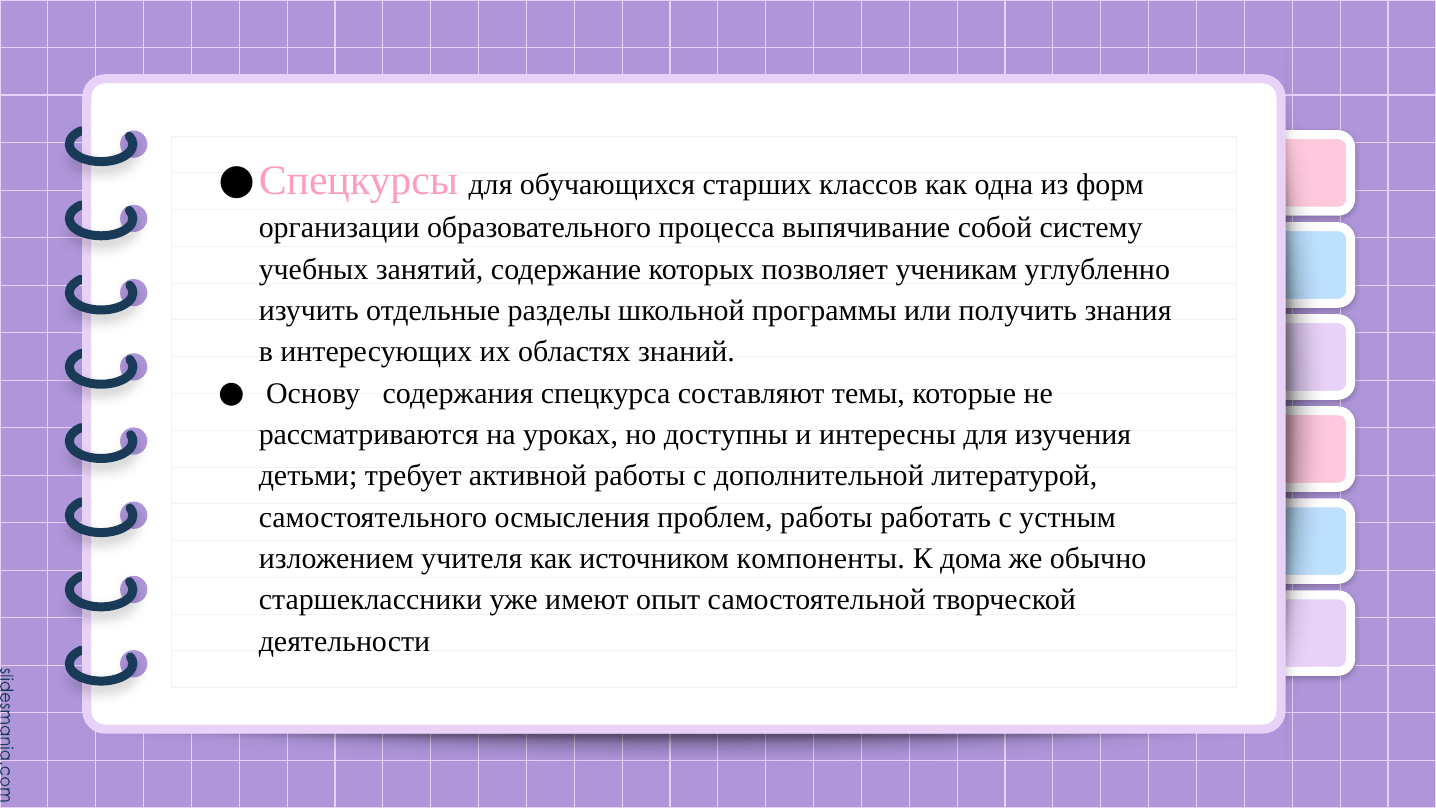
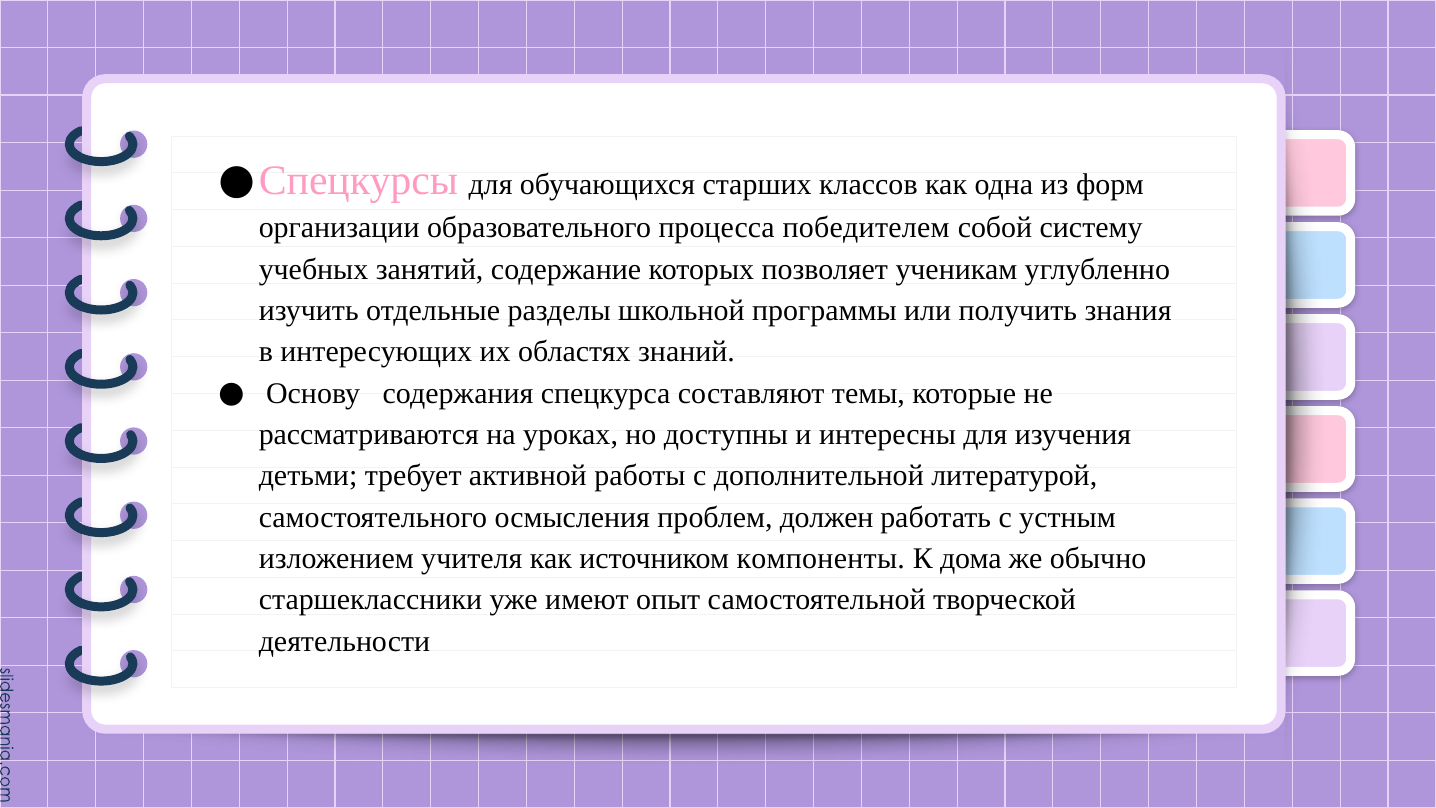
выпячивание: выпячивание -> победителем
проблем работы: работы -> должен
